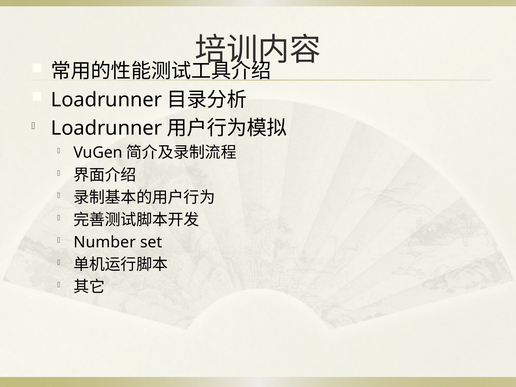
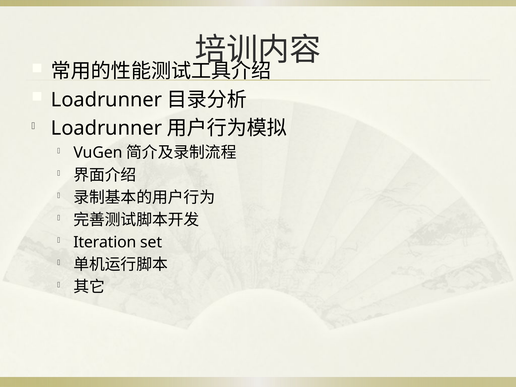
Number: Number -> Iteration
